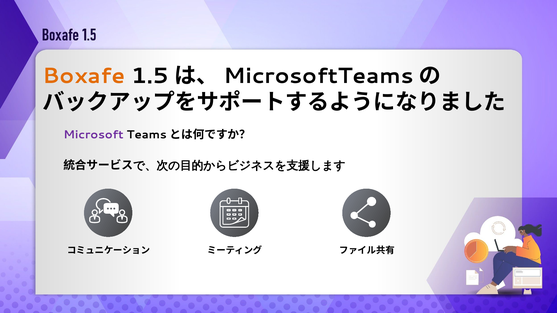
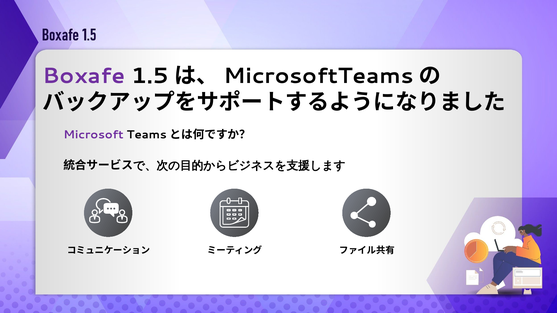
Boxafe colour: orange -> purple
